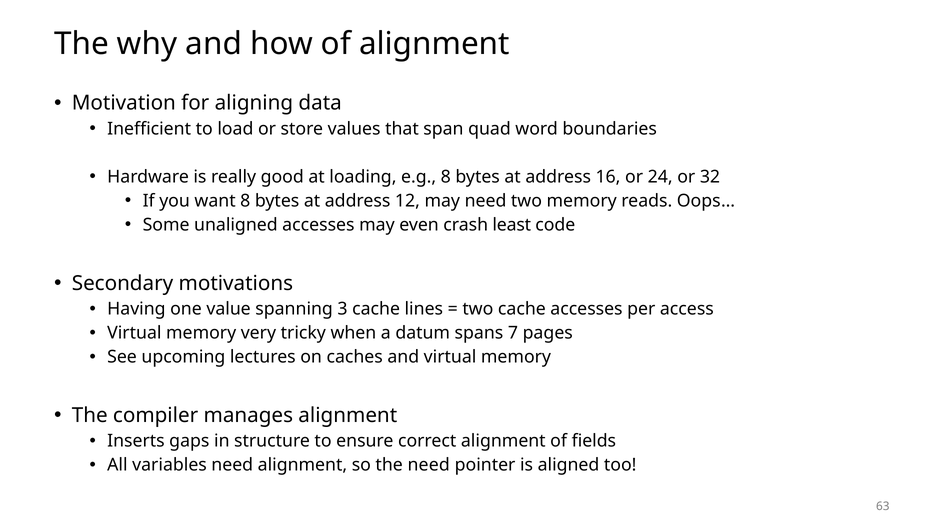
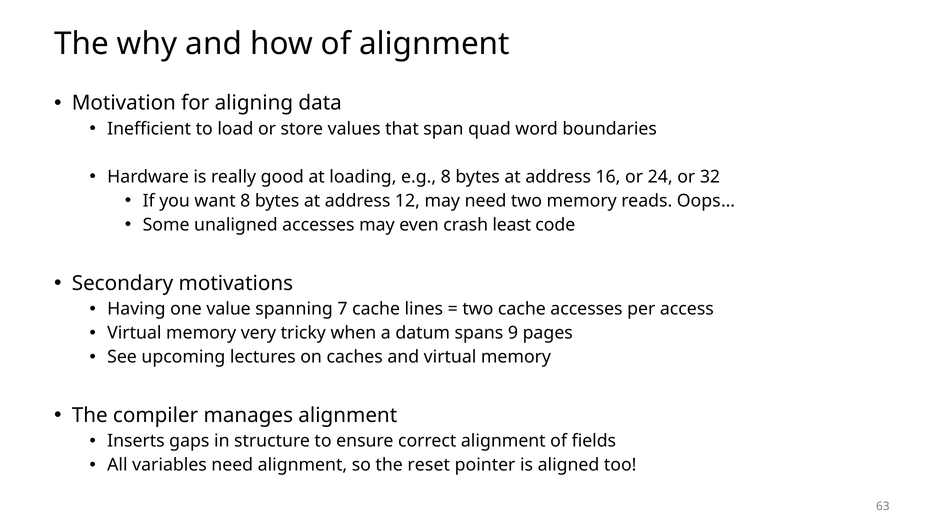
3: 3 -> 7
7: 7 -> 9
the need: need -> reset
